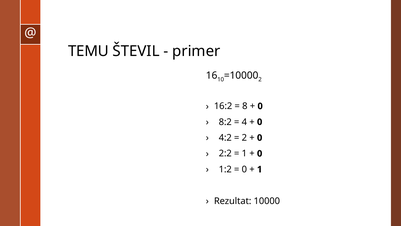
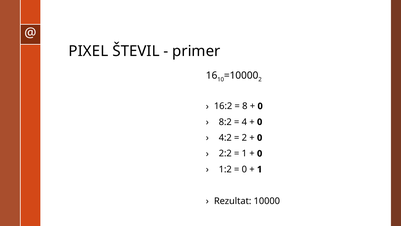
TEMU: TEMU -> PIXEL
